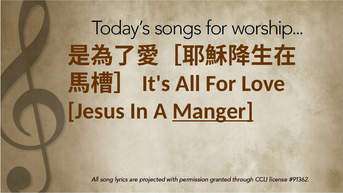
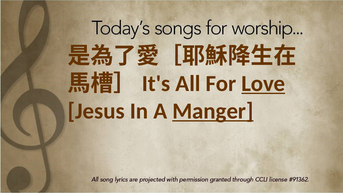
Love underline: none -> present
